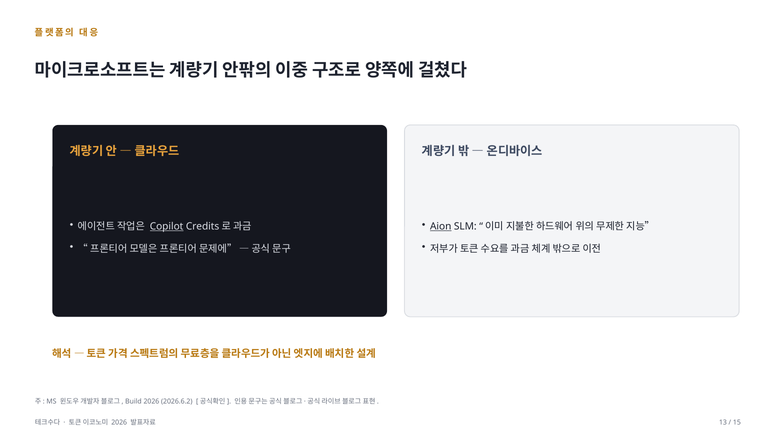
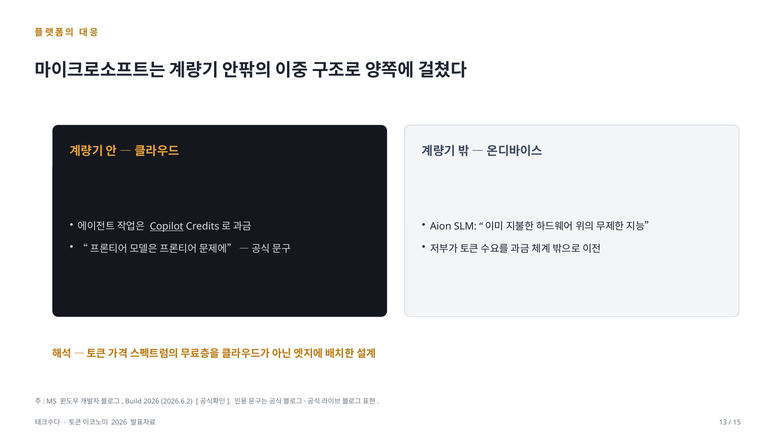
Aion underline: present -> none
